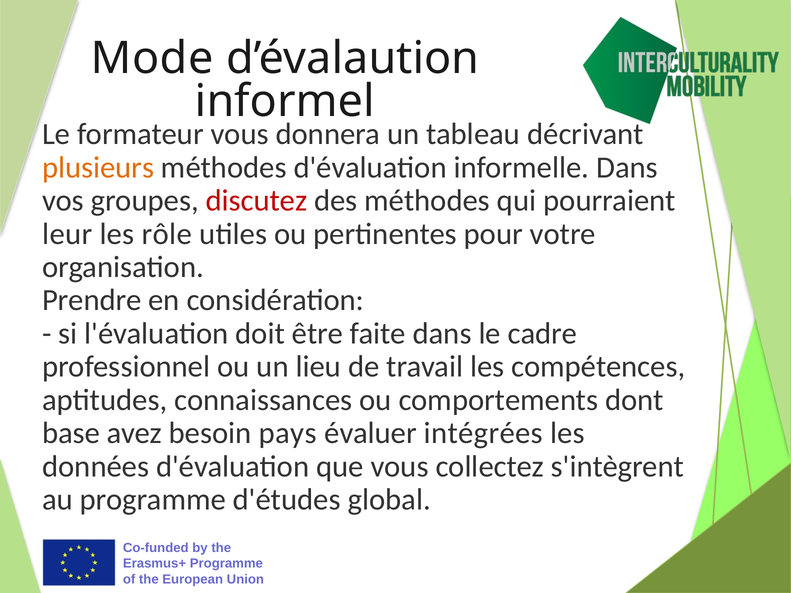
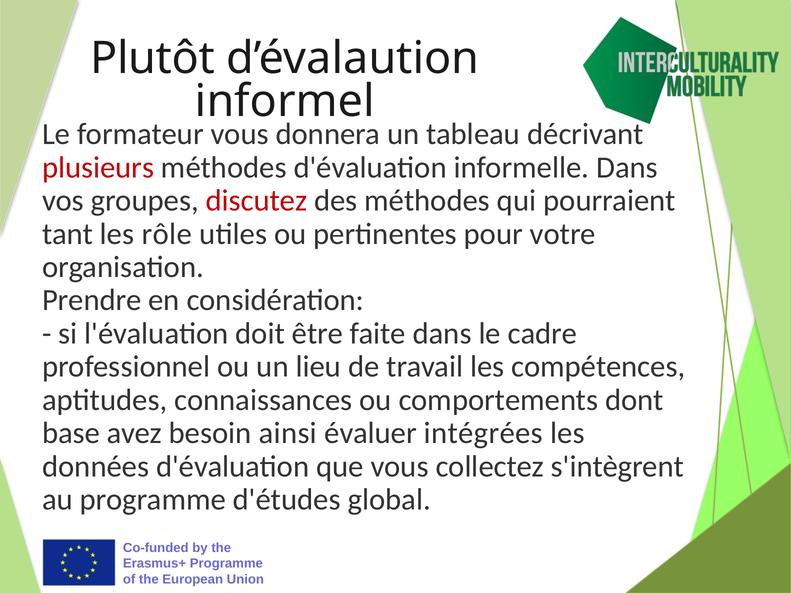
Mode: Mode -> Plutôt
plusieurs colour: orange -> red
leur: leur -> tant
pays: pays -> ainsi
